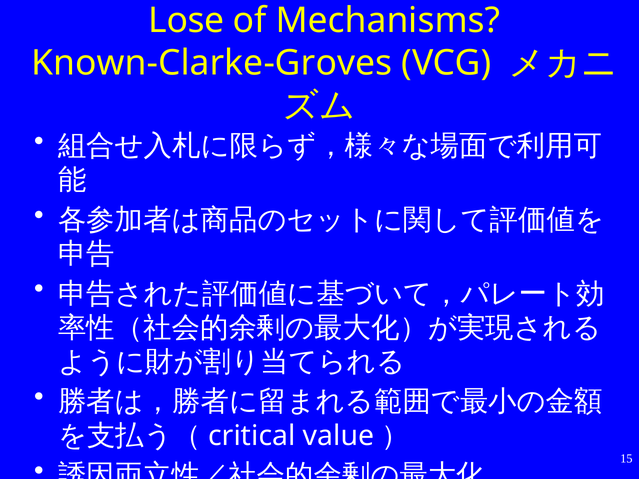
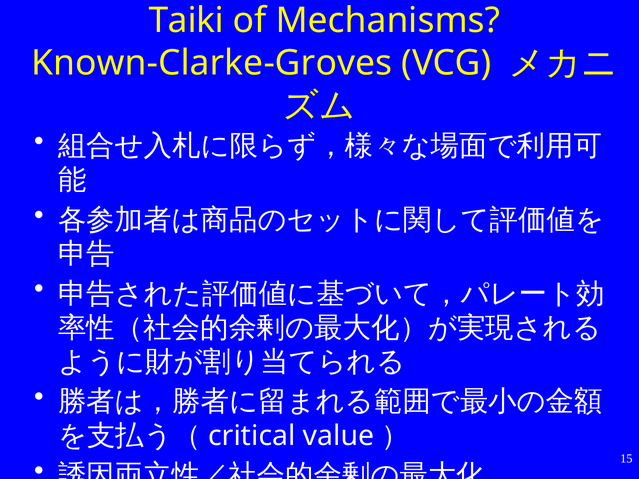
Lose: Lose -> Taiki
